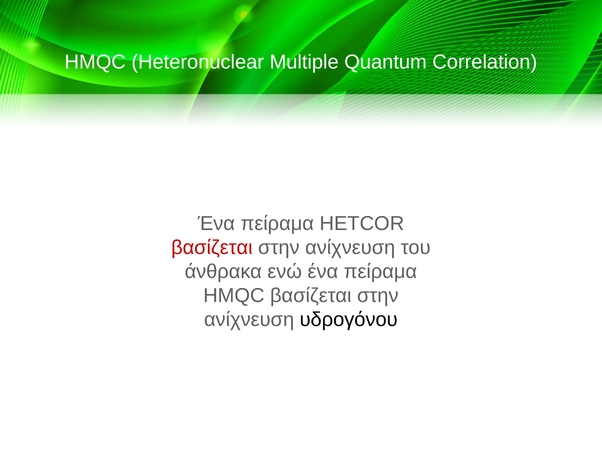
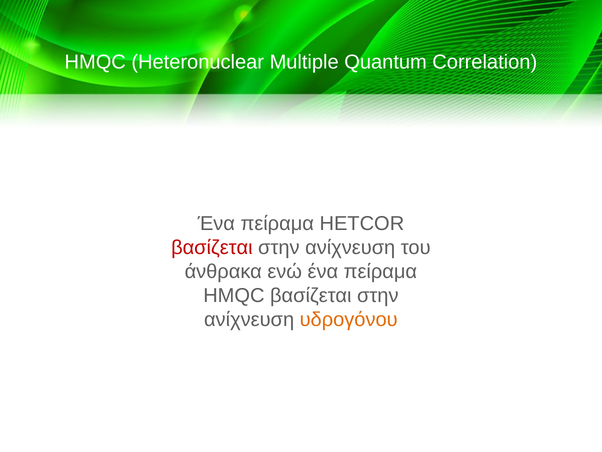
υδρογόνου colour: black -> orange
